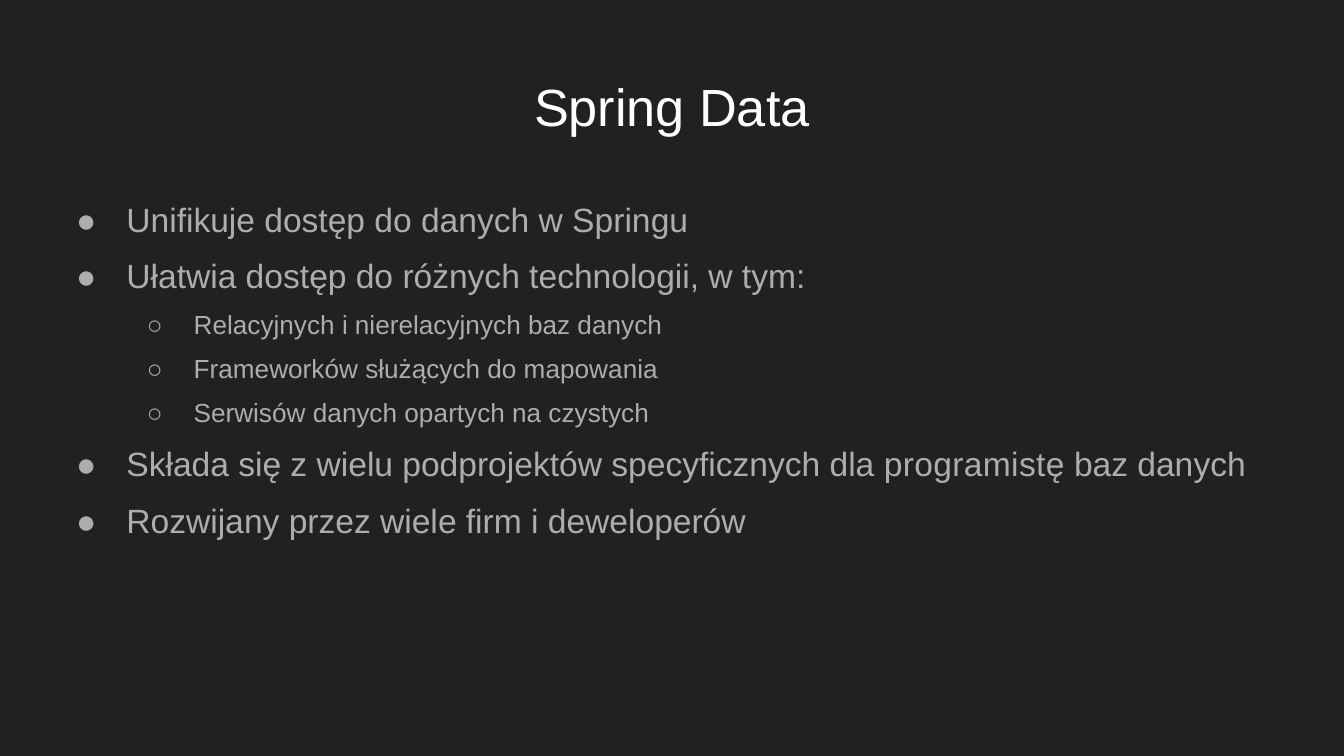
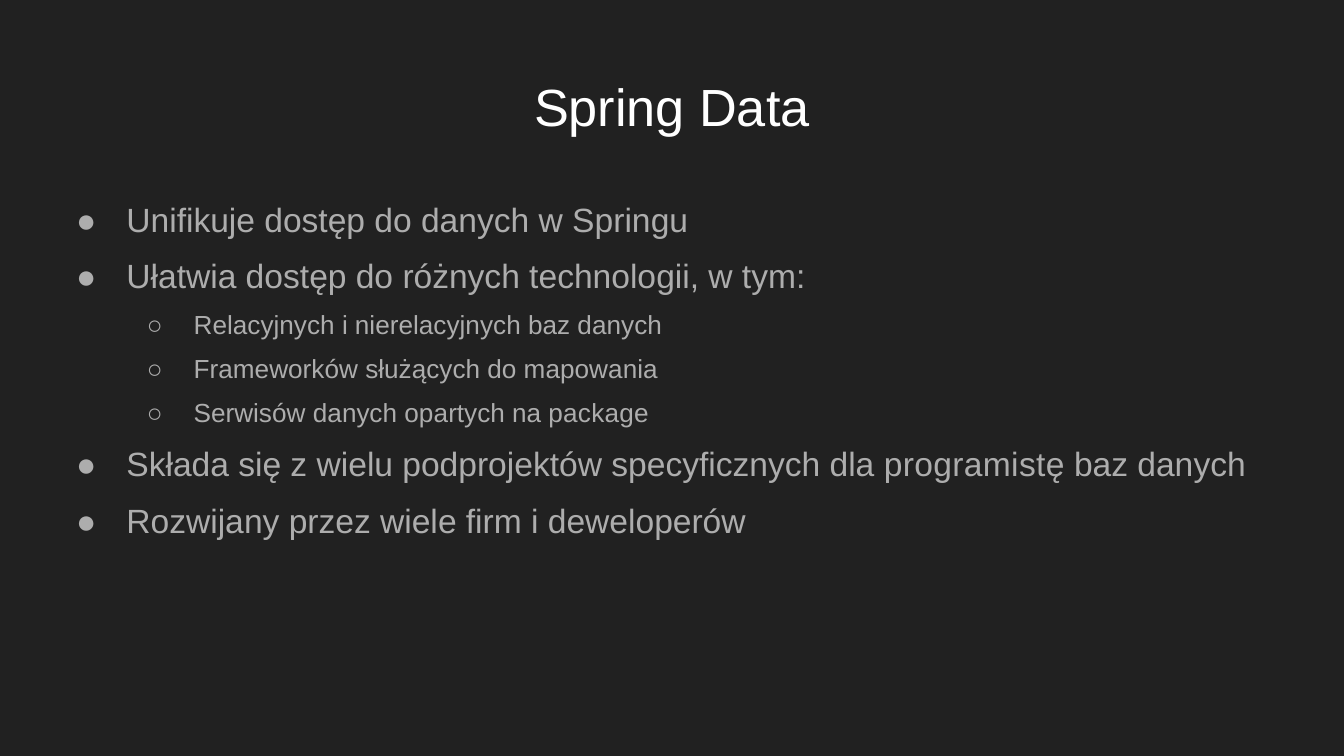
czystych: czystych -> package
